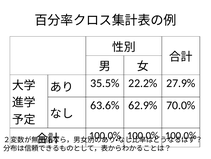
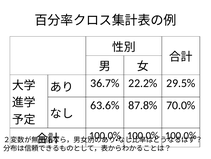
35.5%: 35.5% -> 36.7%
27.9%: 27.9% -> 29.5%
62.9%: 62.9% -> 87.8%
